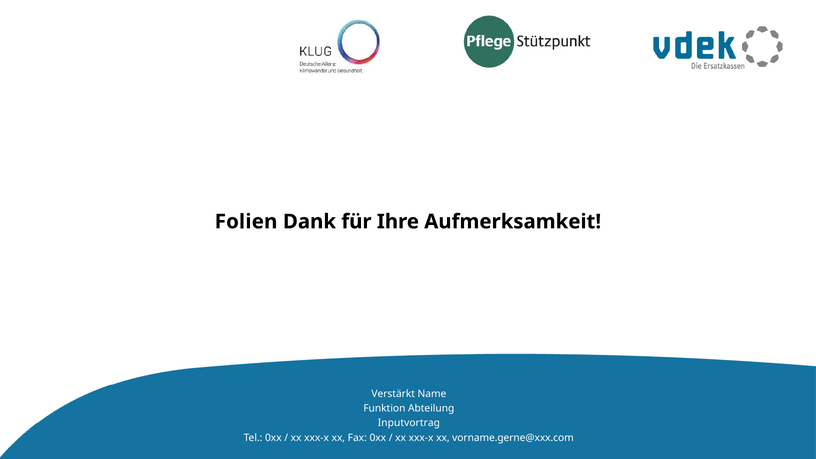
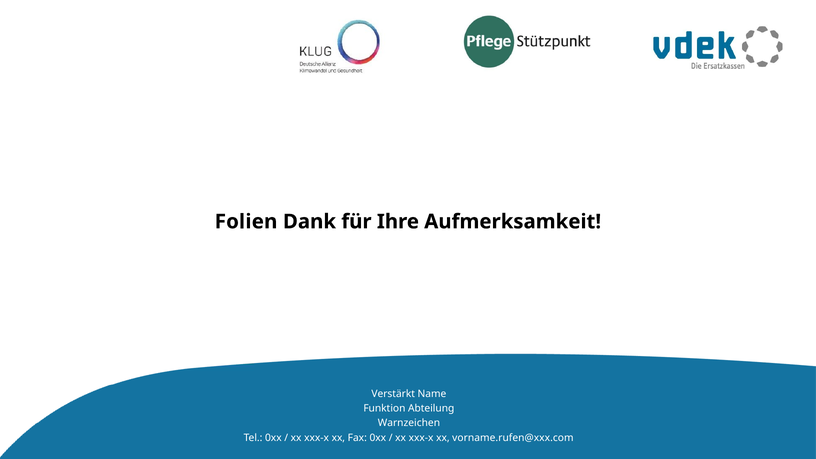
Inputvortrag: Inputvortrag -> Warnzeichen
vorname.gerne@xxx.com: vorname.gerne@xxx.com -> vorname.rufen@xxx.com
